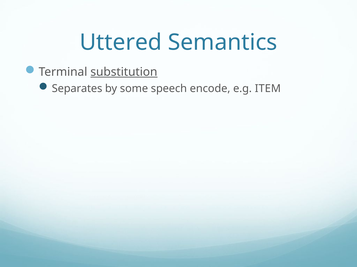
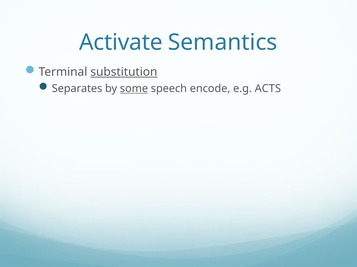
Uttered: Uttered -> Activate
some underline: none -> present
ITEM: ITEM -> ACTS
